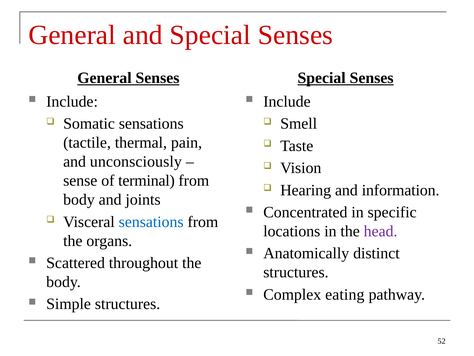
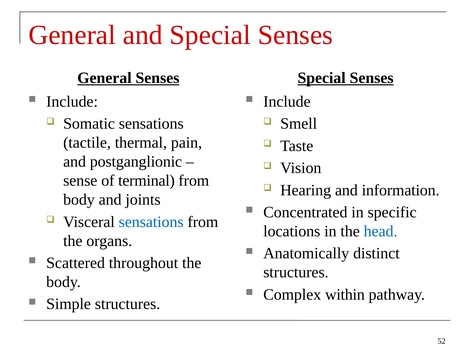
unconsciously: unconsciously -> postganglionic
head colour: purple -> blue
eating: eating -> within
